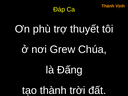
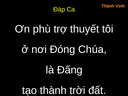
Grew: Grew -> Đóng
